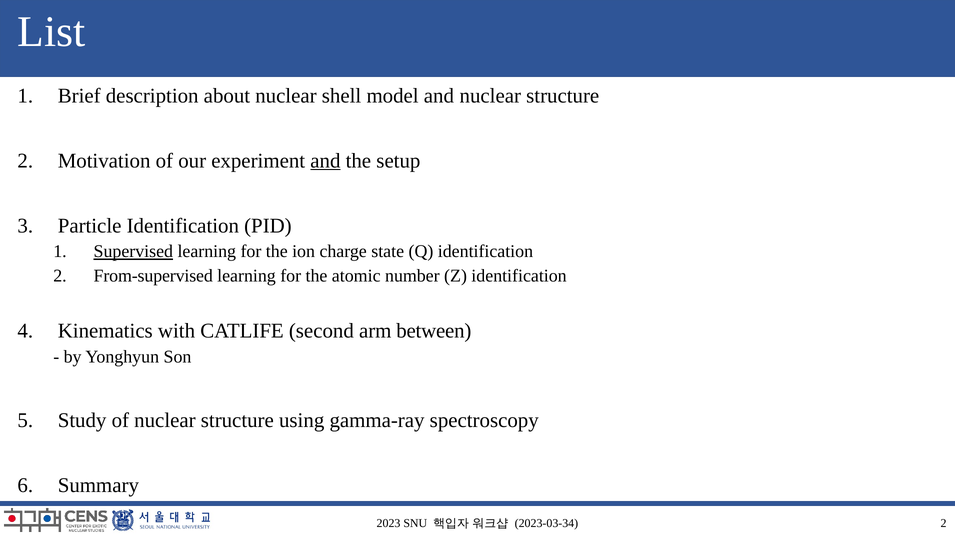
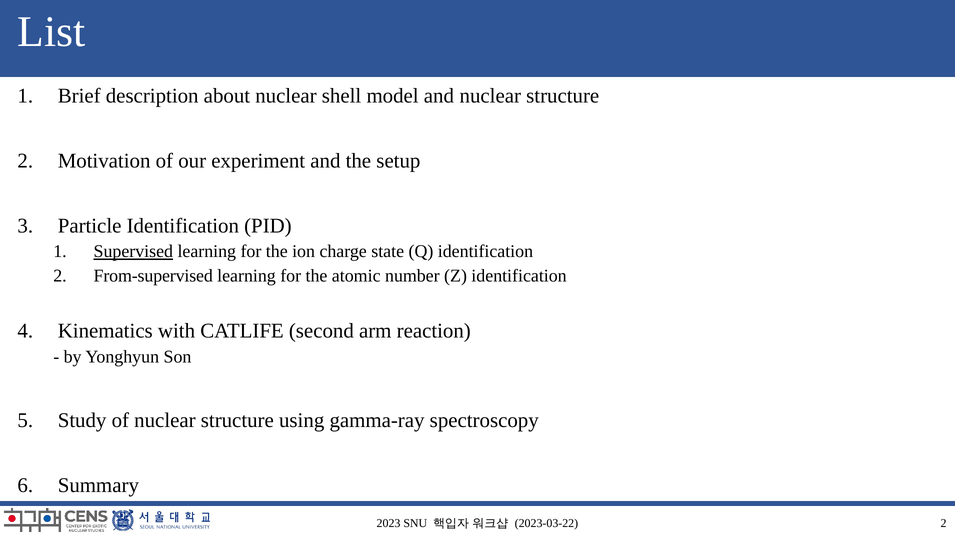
and at (325, 161) underline: present -> none
between: between -> reaction
2023-03-34: 2023-03-34 -> 2023-03-22
